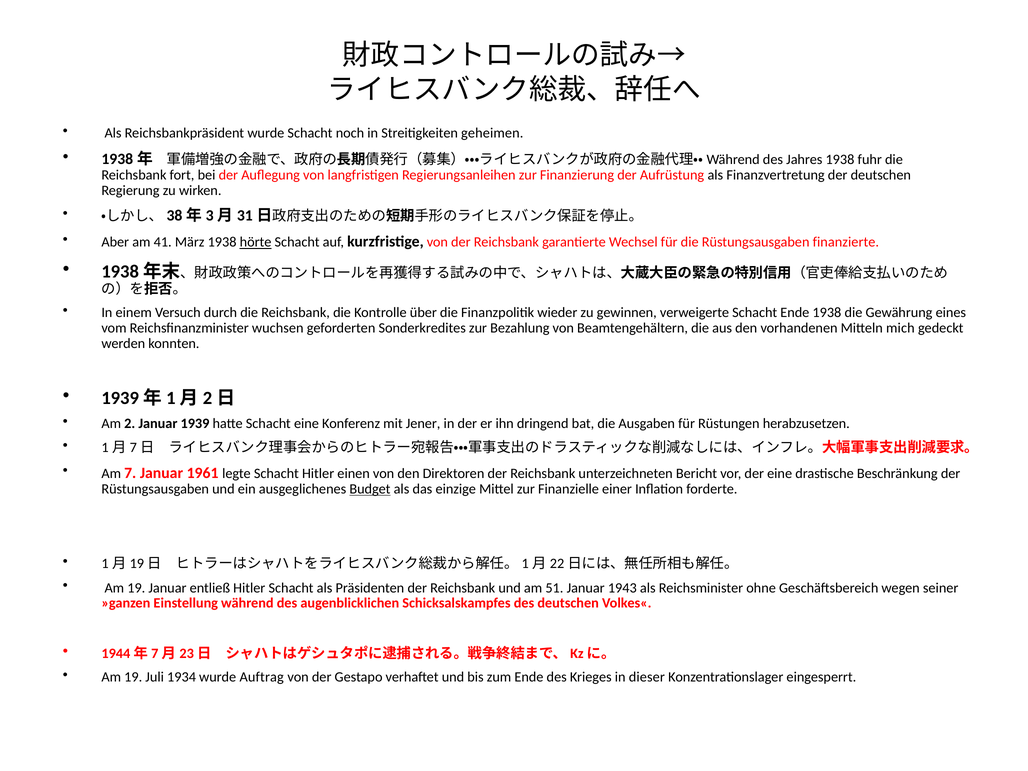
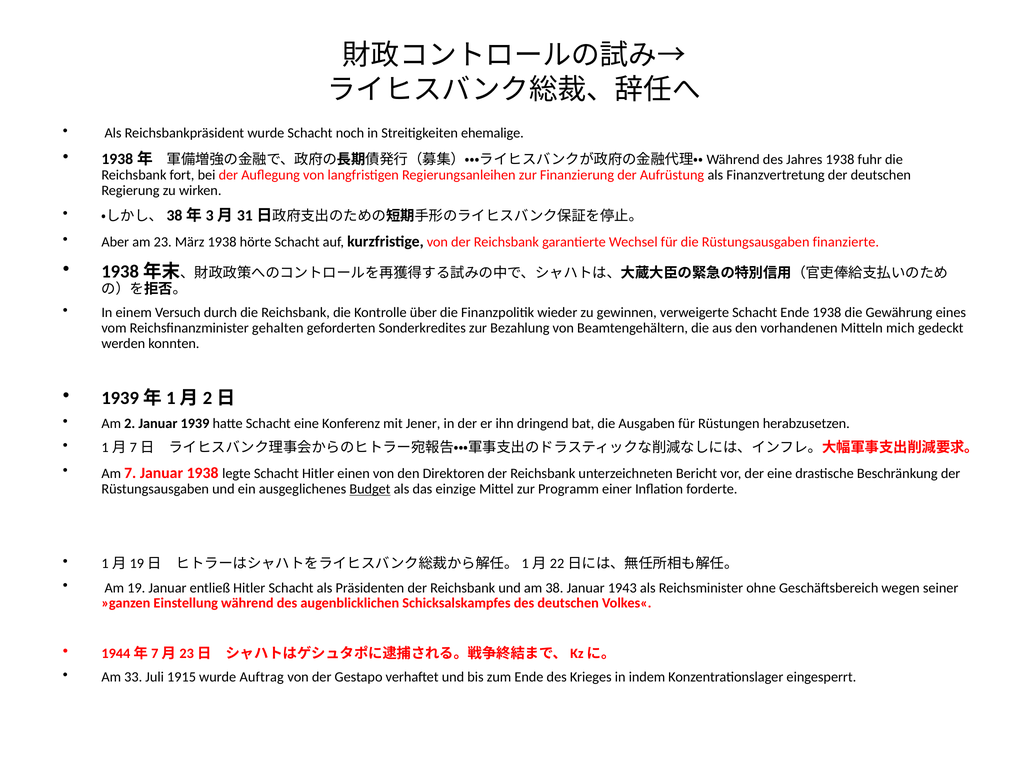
geheimen: geheimen -> ehemalige
41: 41 -> 23
hörte underline: present -> none
wuchsen: wuchsen -> gehalten
Januar 1961: 1961 -> 1938
Finanzielle: Finanzielle -> Programm
51: 51 -> 38
19 at (133, 677): 19 -> 33
1934: 1934 -> 1915
dieser: dieser -> indem
